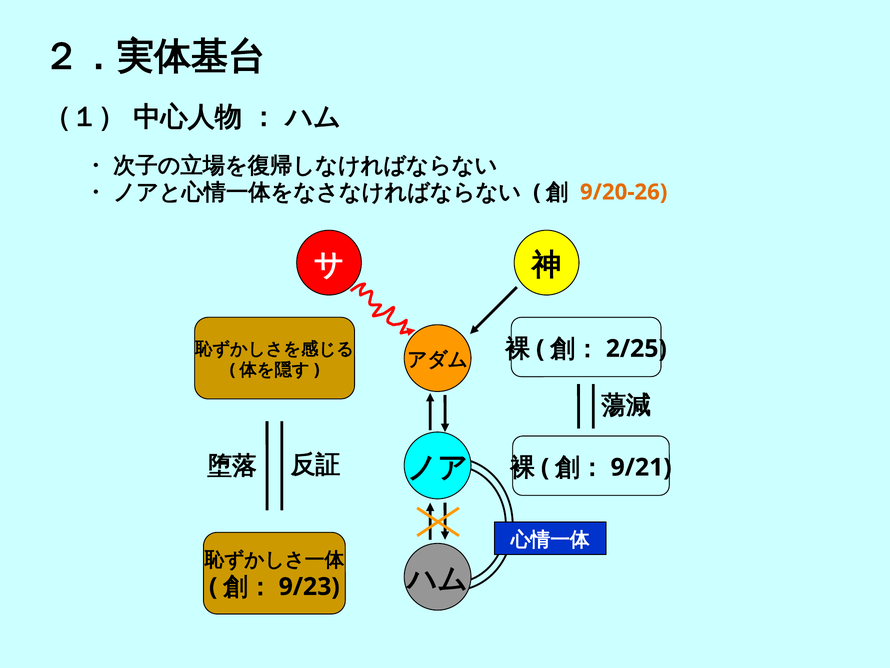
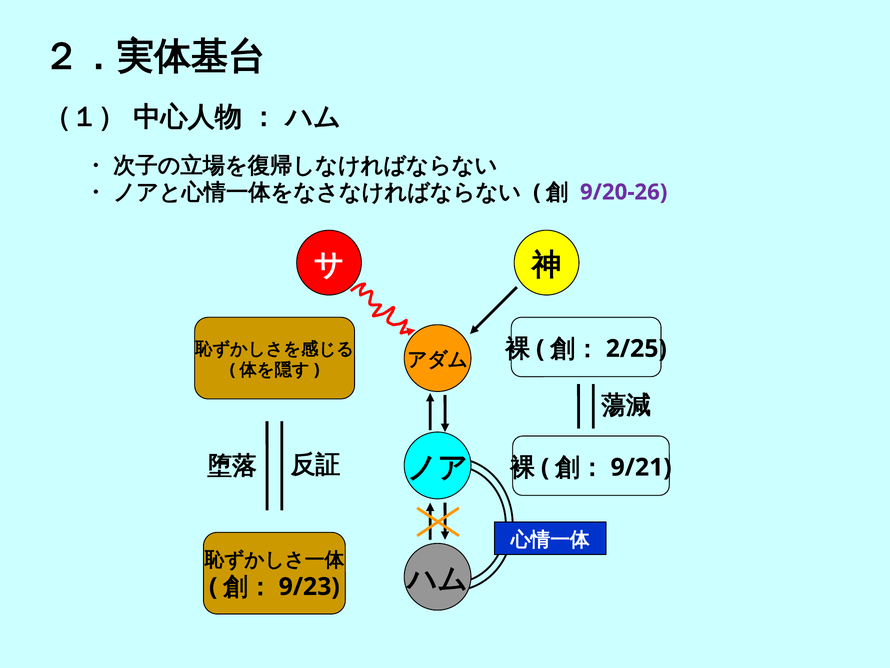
9/20-26 colour: orange -> purple
